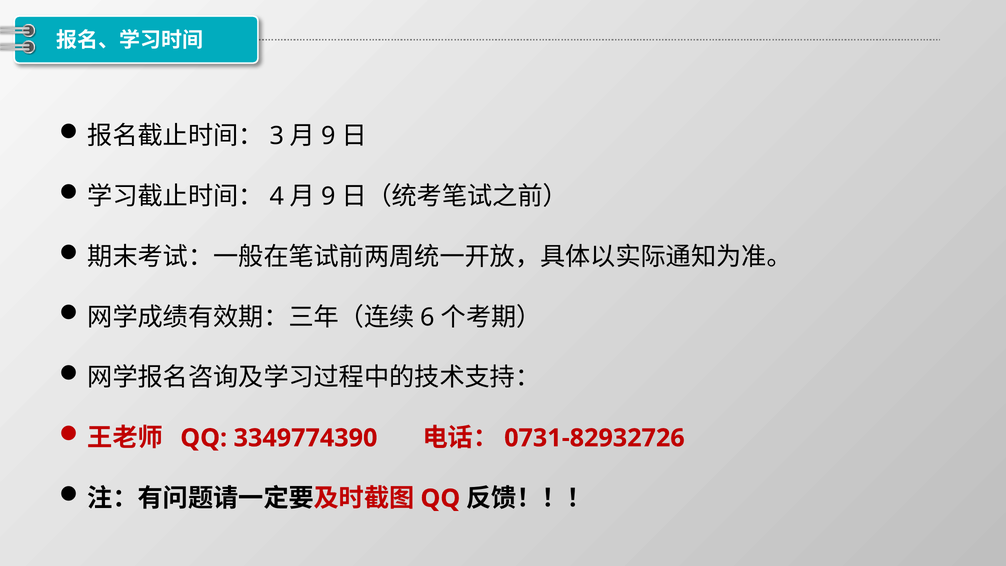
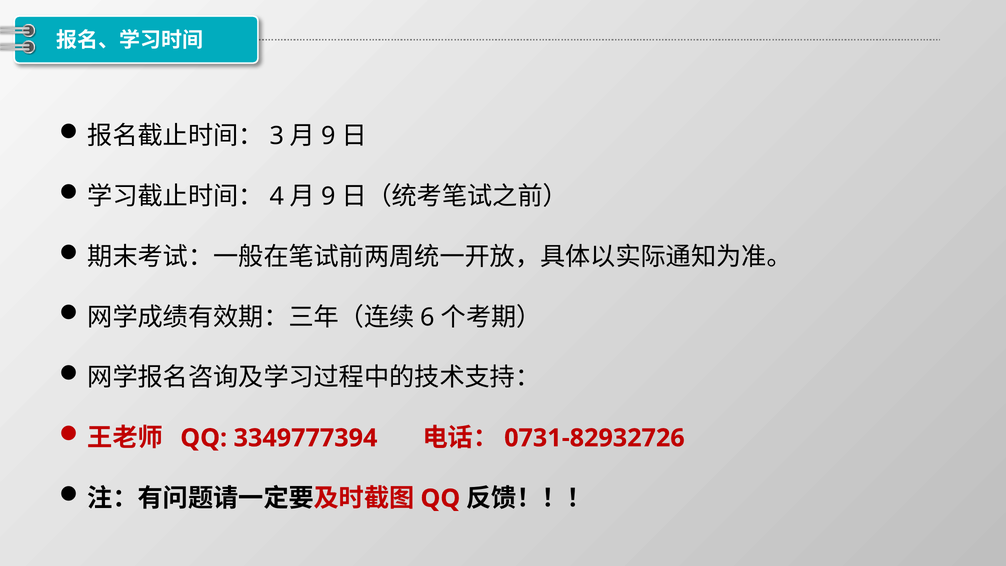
3349774390: 3349774390 -> 3349777394
